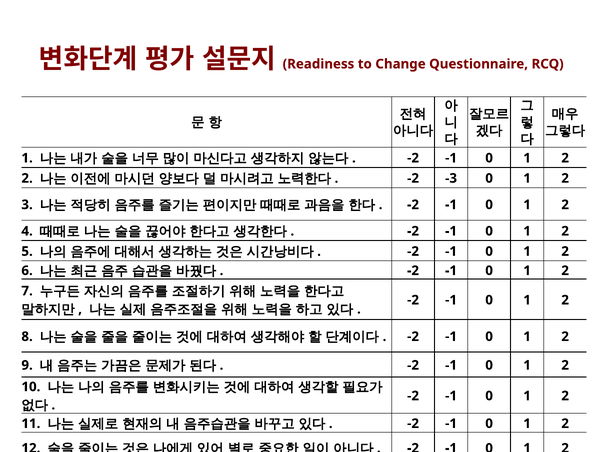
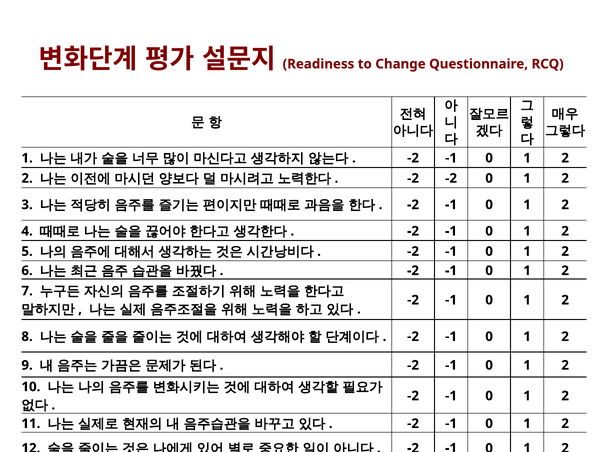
-2 -3: -3 -> -2
